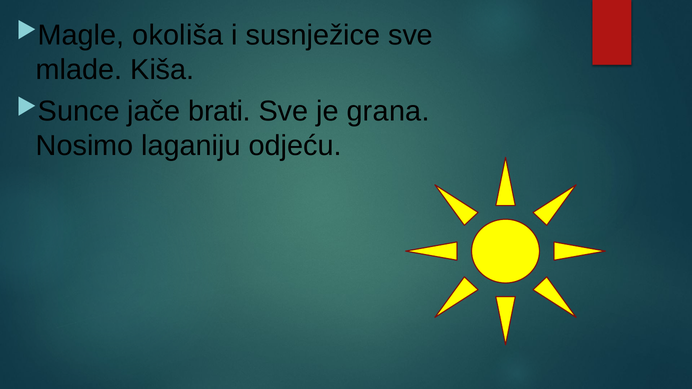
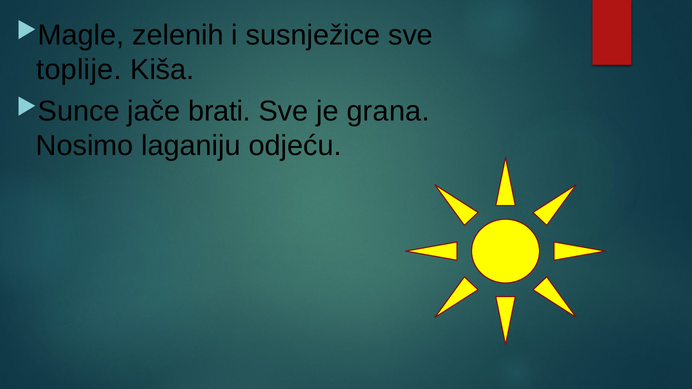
okoliša: okoliša -> zelenih
mlade: mlade -> toplije
